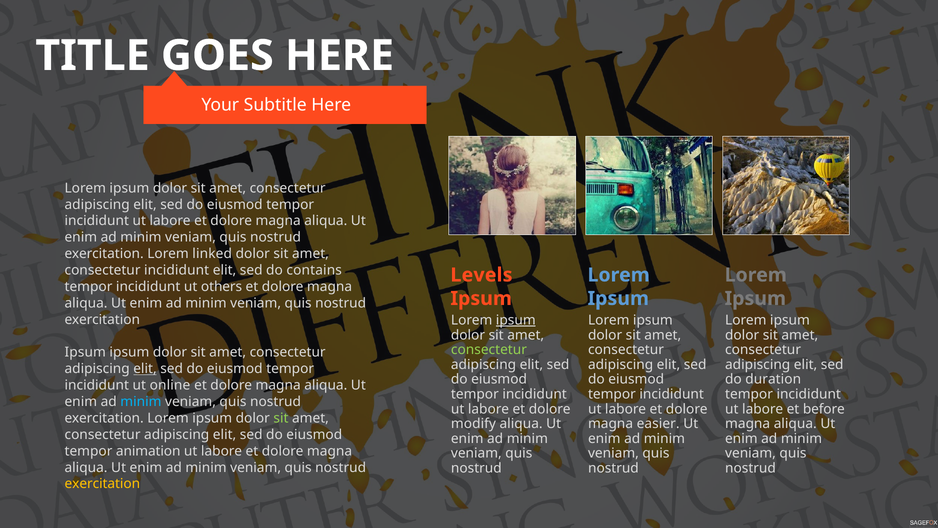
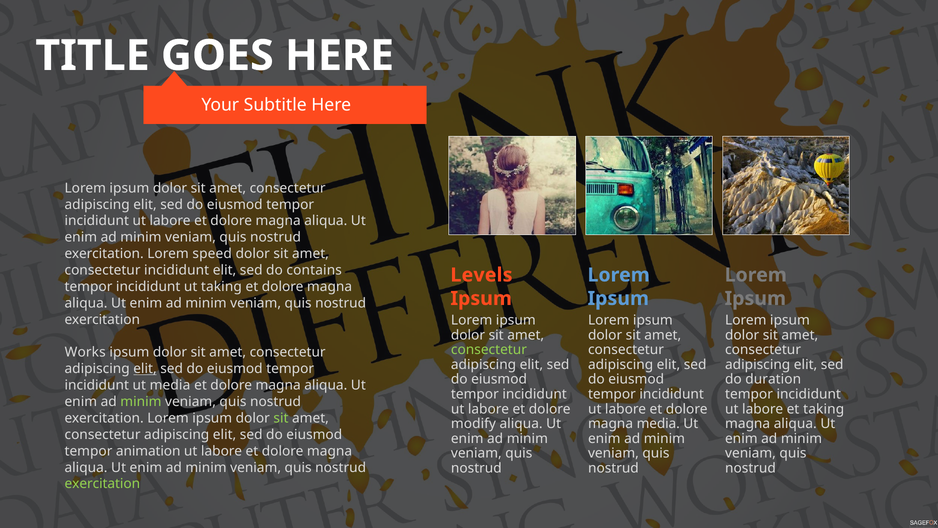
linked: linked -> speed
ut others: others -> taking
ipsum at (516, 320) underline: present -> none
Ipsum at (85, 352): Ipsum -> Works
ut online: online -> media
minim at (141, 401) colour: light blue -> light green
et before: before -> taking
magna easier: easier -> media
exercitation at (102, 484) colour: yellow -> light green
